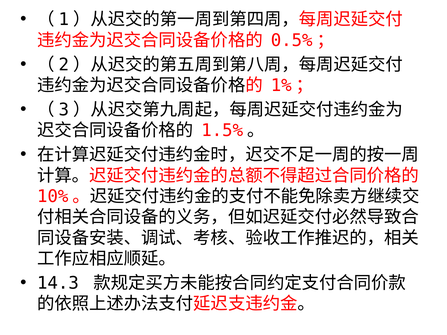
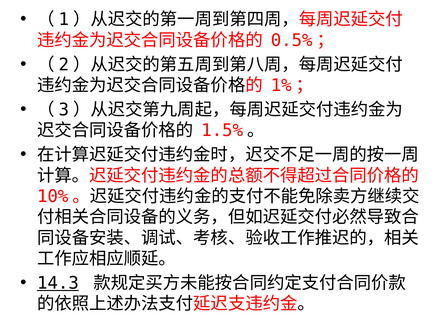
14.3 underline: none -> present
